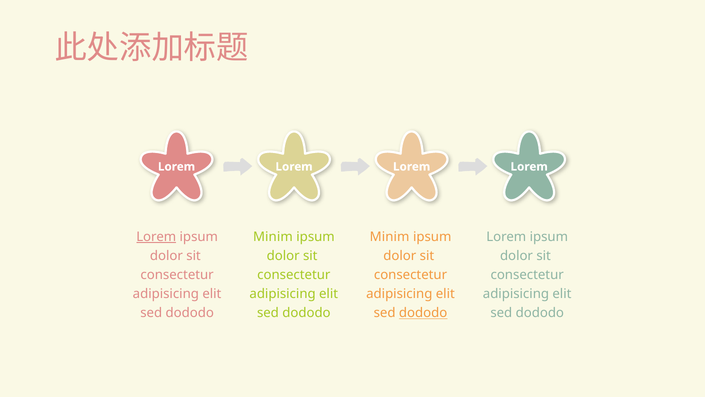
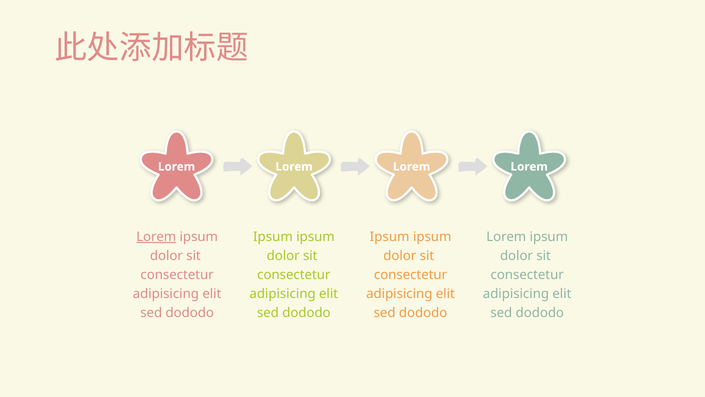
Minim at (273, 237): Minim -> Ipsum
Minim at (390, 237): Minim -> Ipsum
dododo at (423, 313) underline: present -> none
